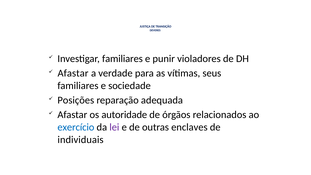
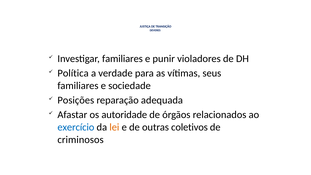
Afastar at (73, 73): Afastar -> Política
lei colour: purple -> orange
enclaves: enclaves -> coletivos
individuais: individuais -> criminosos
